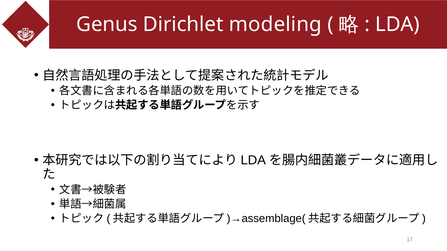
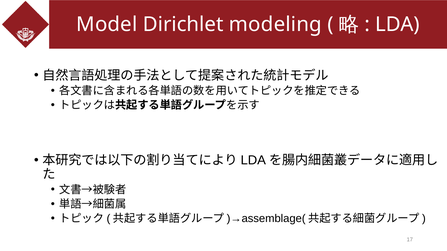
Genus: Genus -> Model
